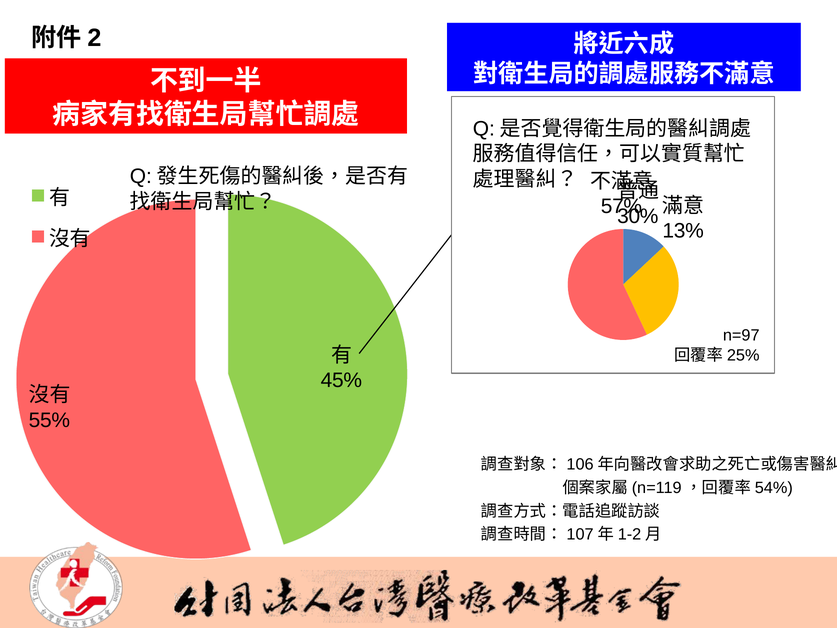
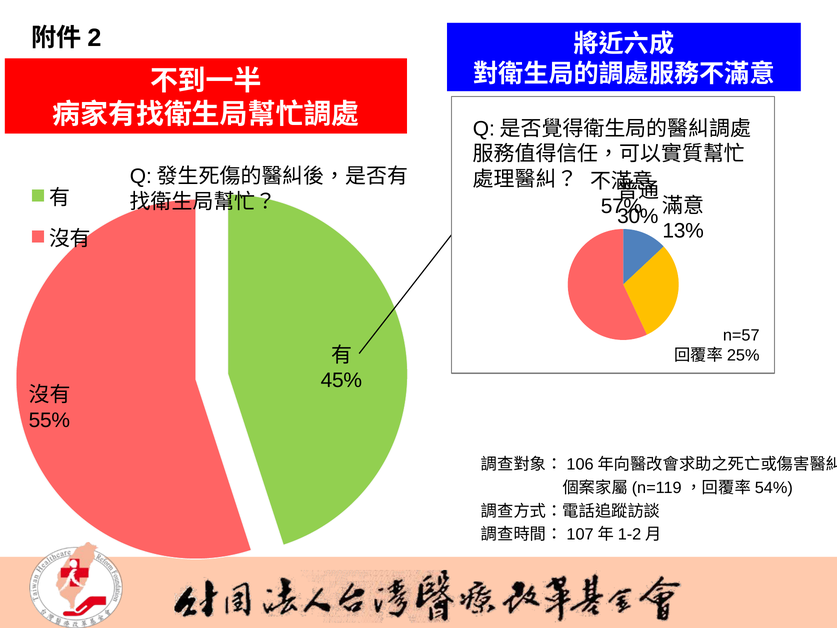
n=97: n=97 -> n=57
